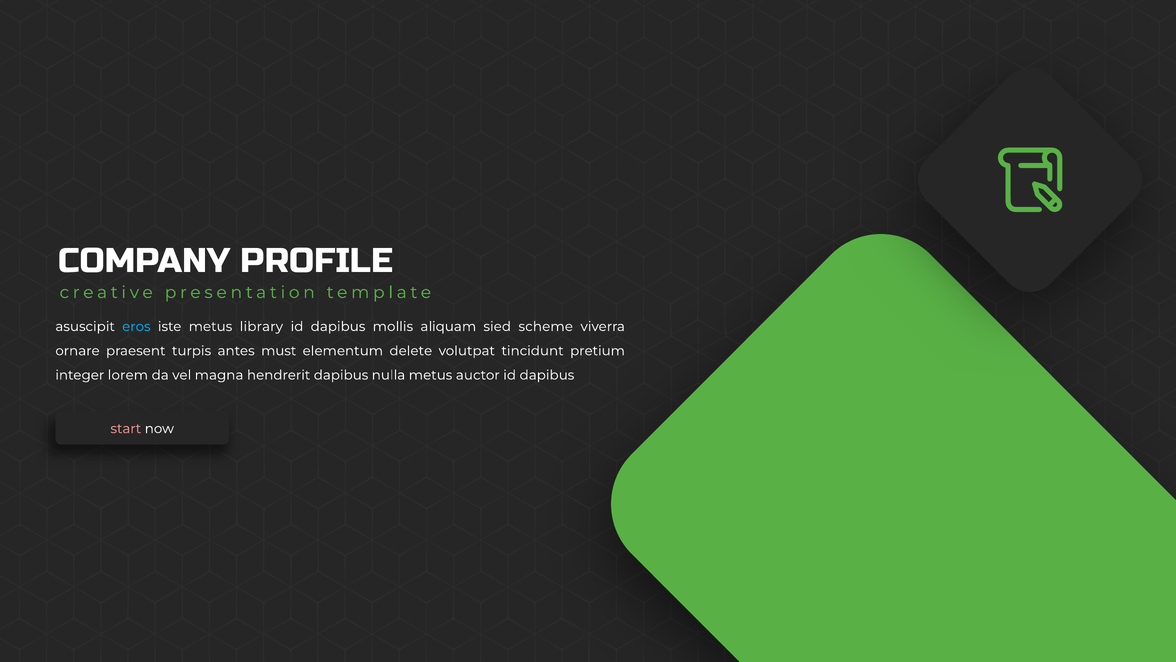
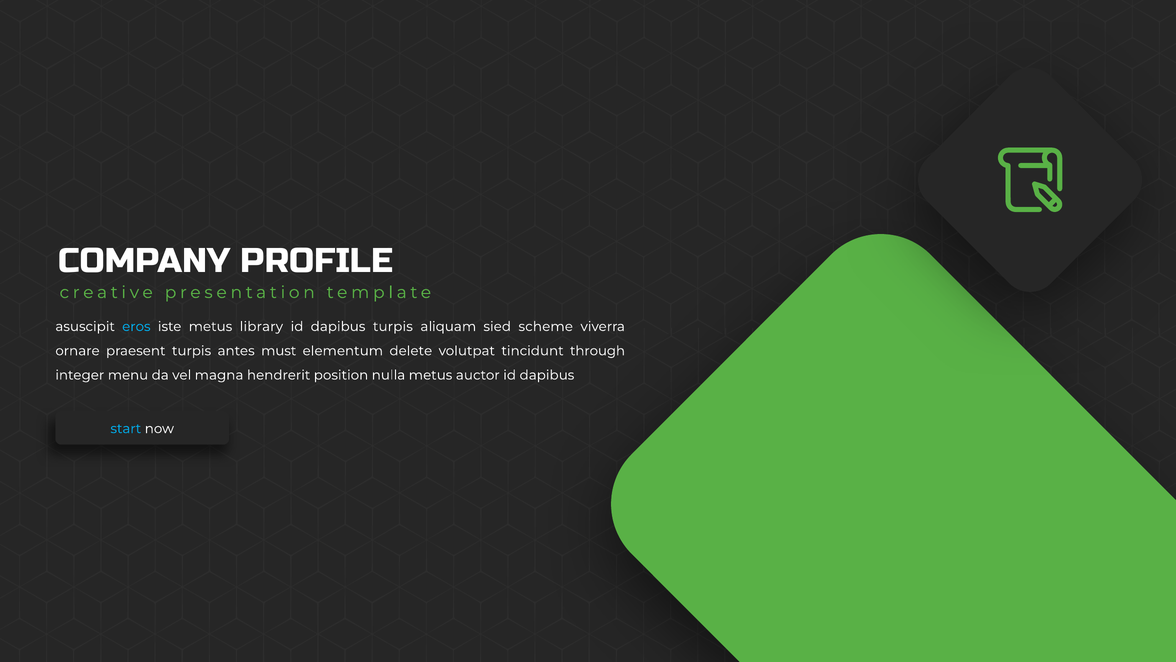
dapibus mollis: mollis -> turpis
pretium: pretium -> through
lorem: lorem -> menu
hendrerit dapibus: dapibus -> position
start colour: pink -> light blue
